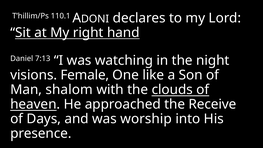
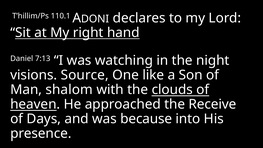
Female: Female -> Source
worship: worship -> because
